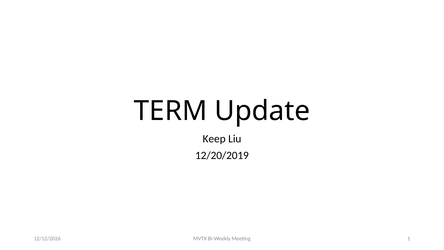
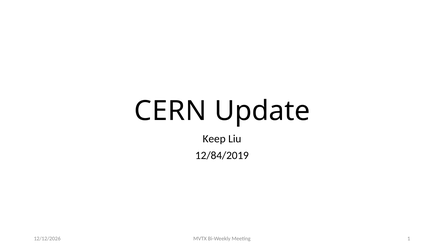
TERM: TERM -> CERN
12/20/2019: 12/20/2019 -> 12/84/2019
